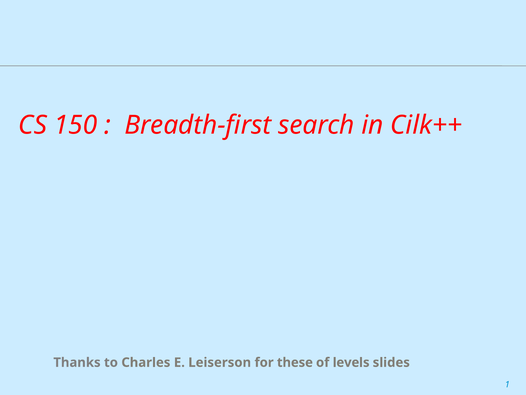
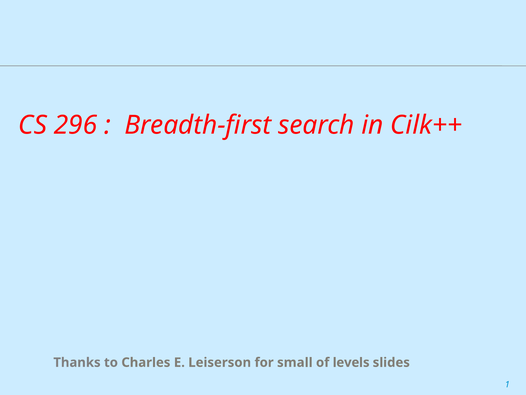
150: 150 -> 296
these: these -> small
